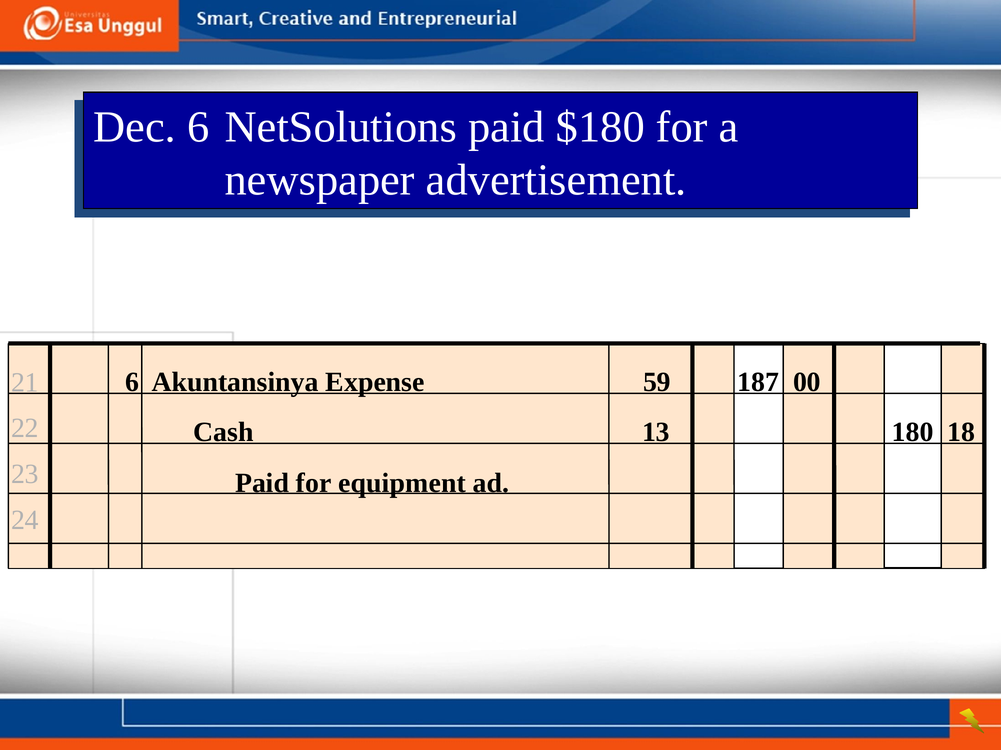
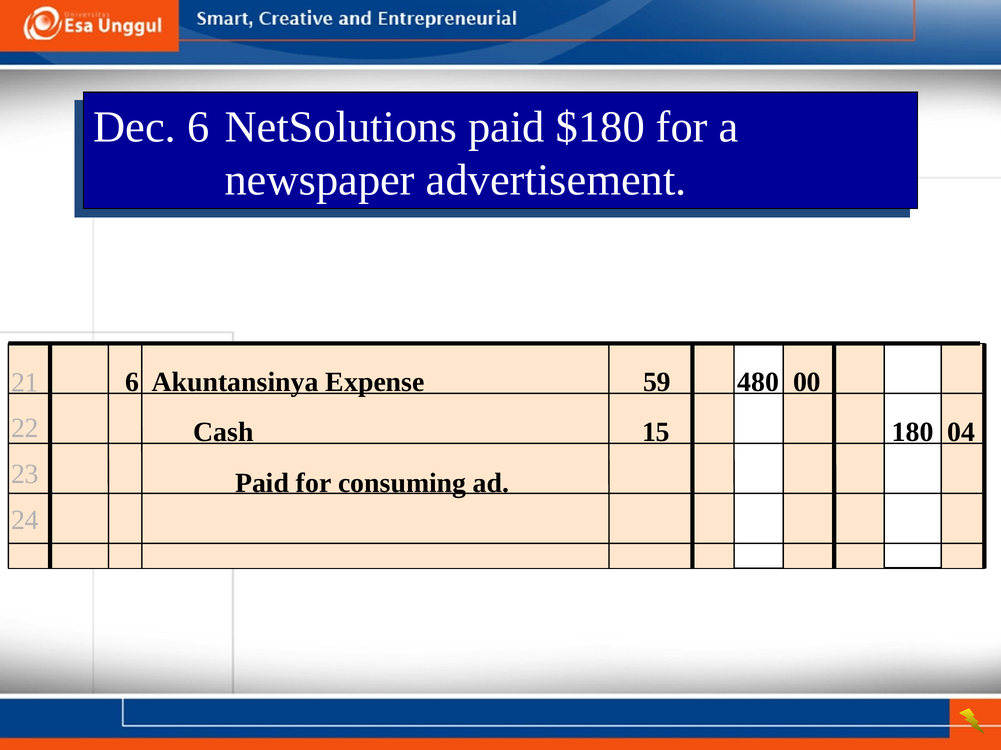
187: 187 -> 480
13: 13 -> 15
18: 18 -> 04
equipment: equipment -> consuming
